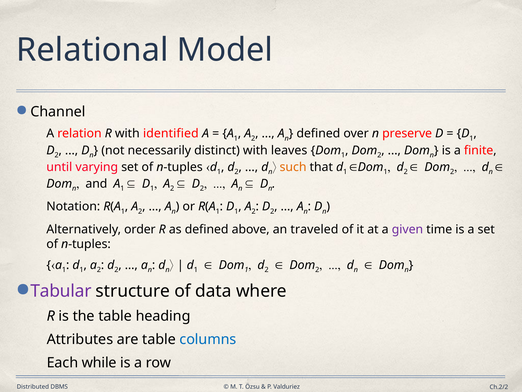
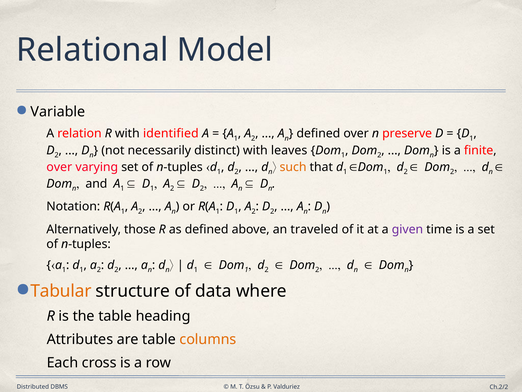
Channel: Channel -> Variable
until at (59, 167): until -> over
order: order -> those
Tabular colour: purple -> orange
columns colour: blue -> orange
while: while -> cross
